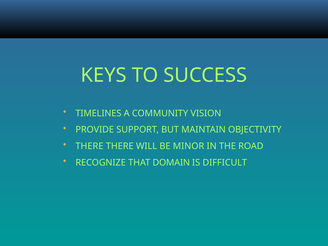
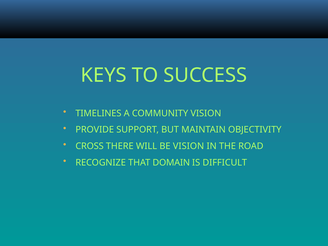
THERE at (89, 146): THERE -> CROSS
BE MINOR: MINOR -> VISION
